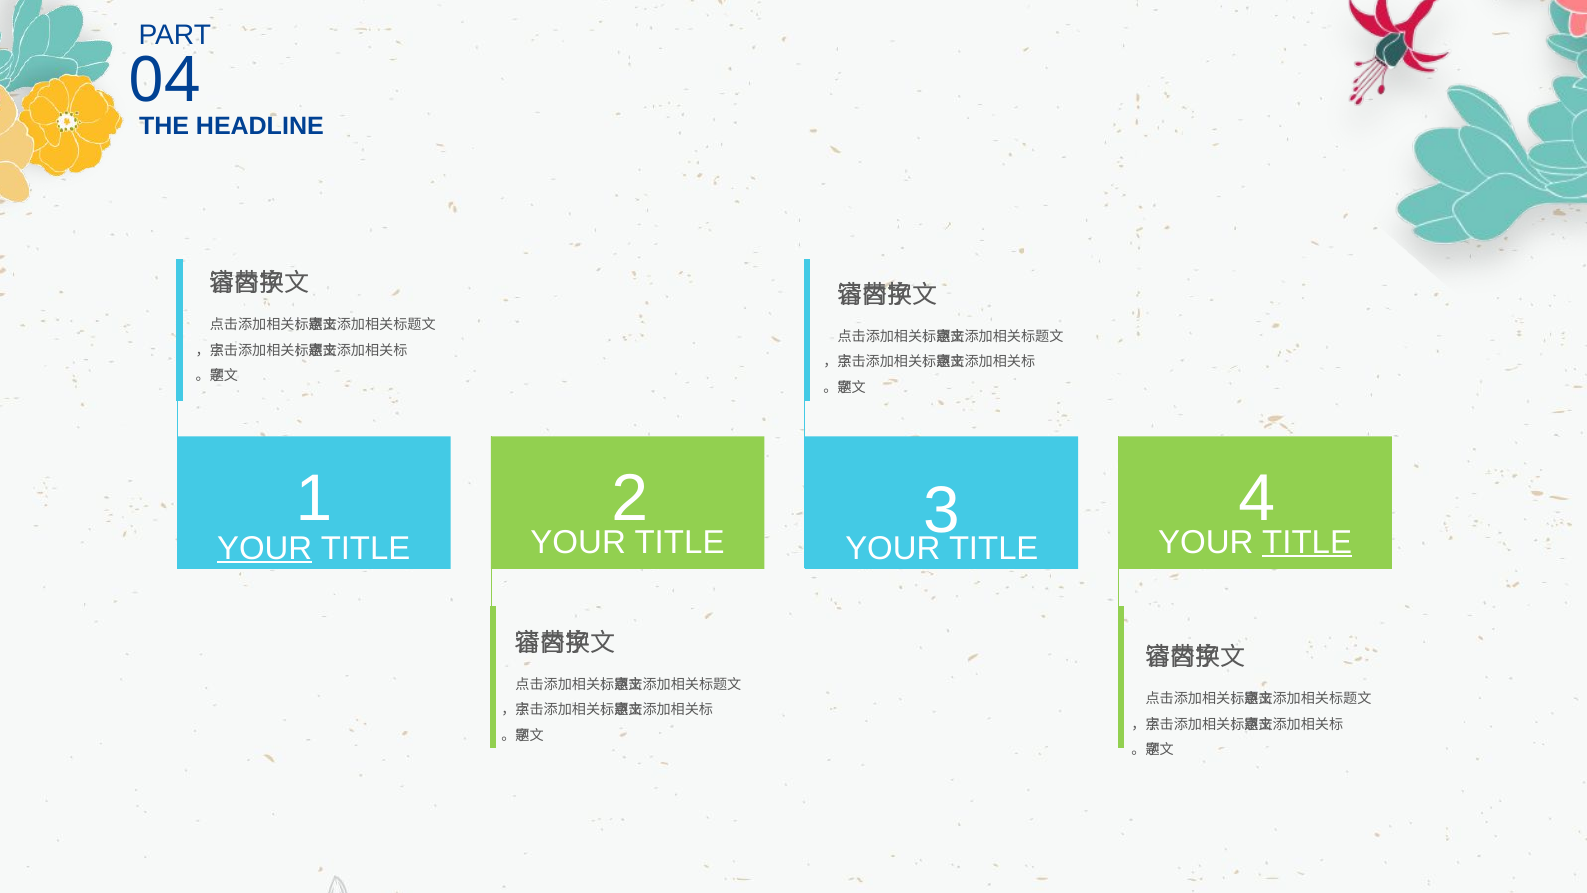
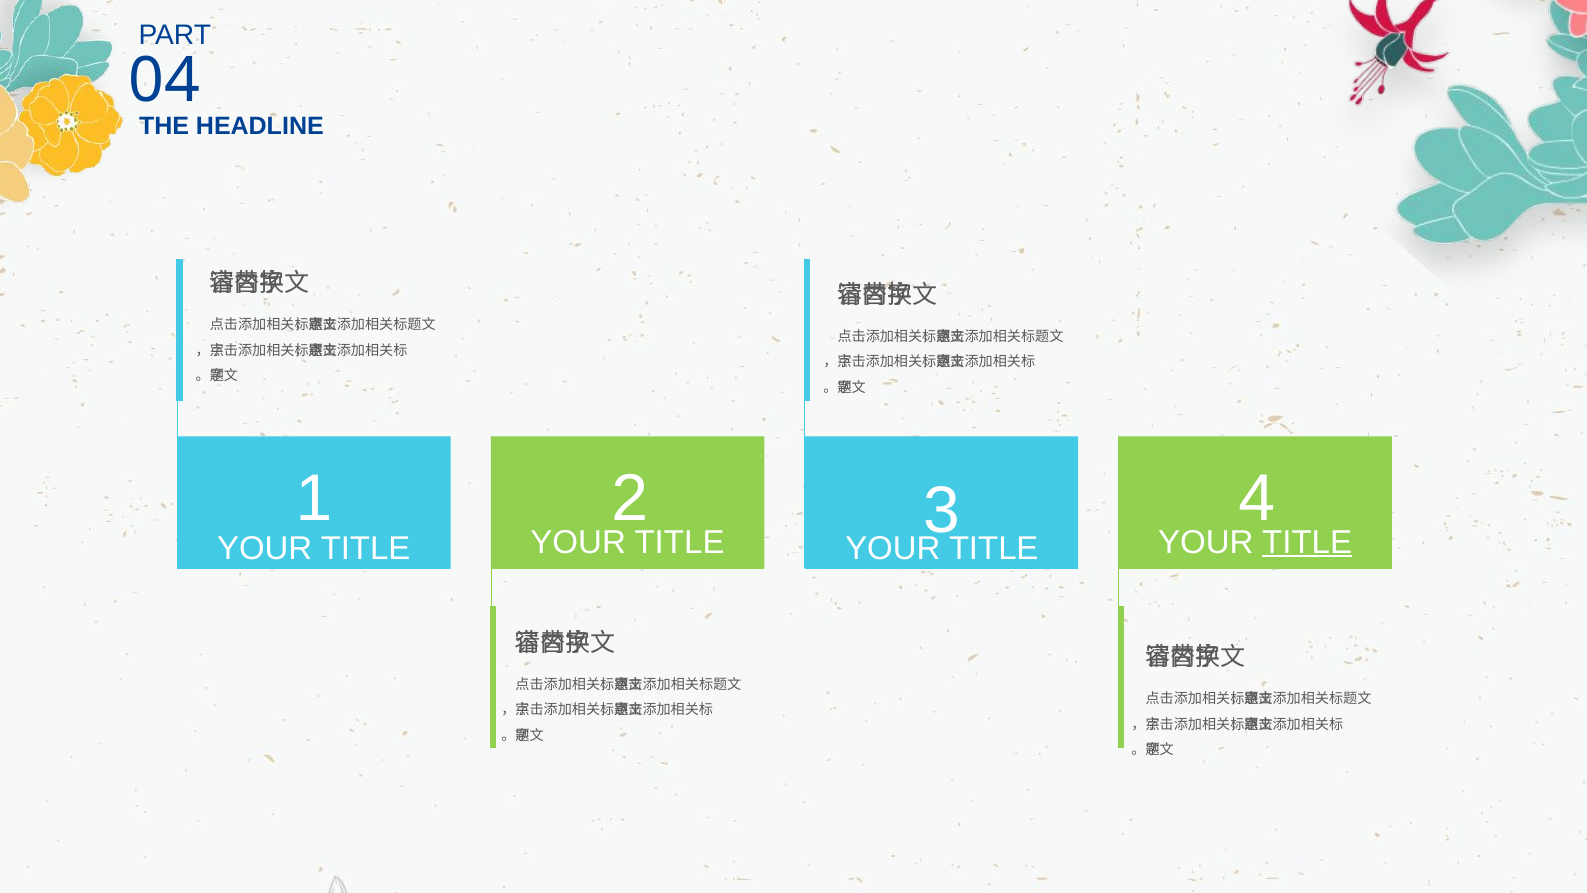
YOUR at (265, 548) underline: present -> none
